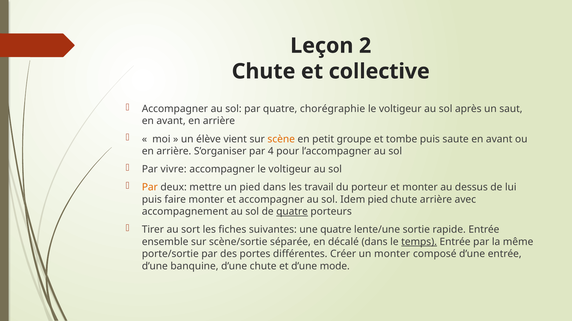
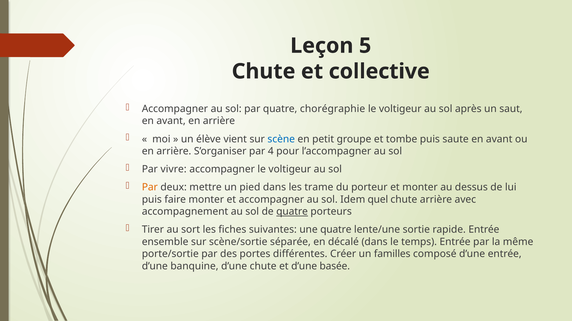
2: 2 -> 5
scène colour: orange -> blue
travail: travail -> trame
Idem pied: pied -> quel
temps underline: present -> none
un monter: monter -> familles
mode: mode -> basée
